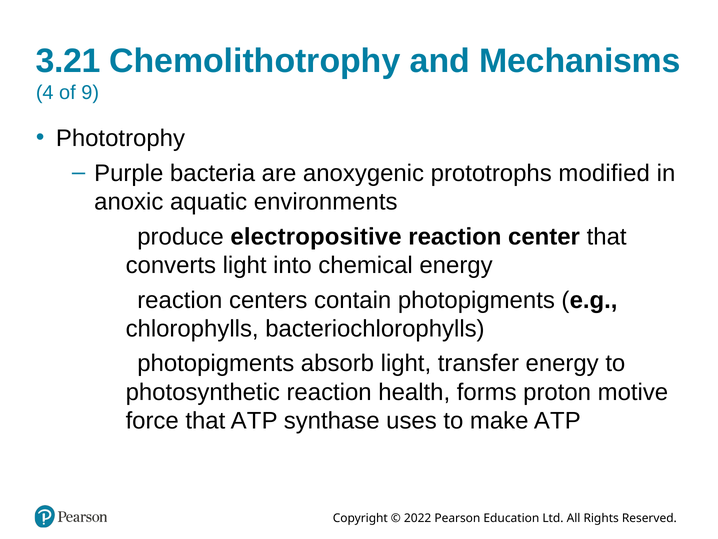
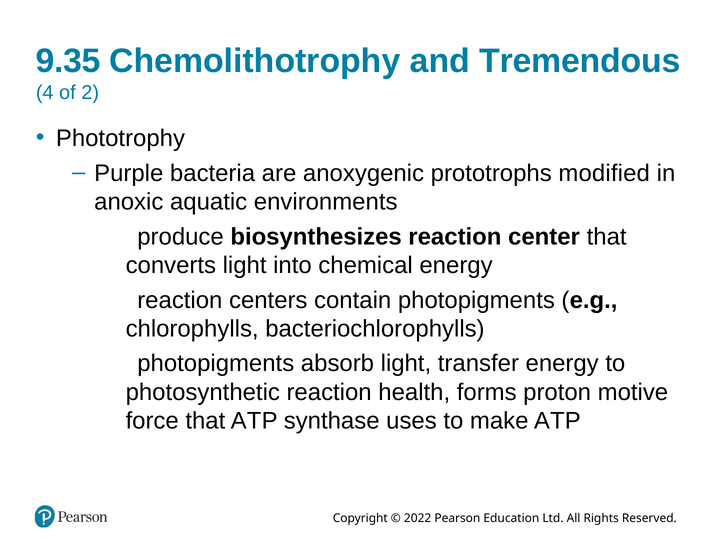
3.21: 3.21 -> 9.35
Mechanisms: Mechanisms -> Tremendous
9: 9 -> 2
electropositive: electropositive -> biosynthesizes
